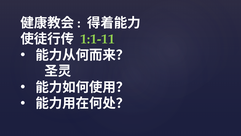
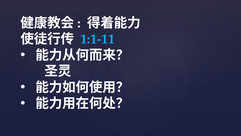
1:1-11 colour: light green -> light blue
